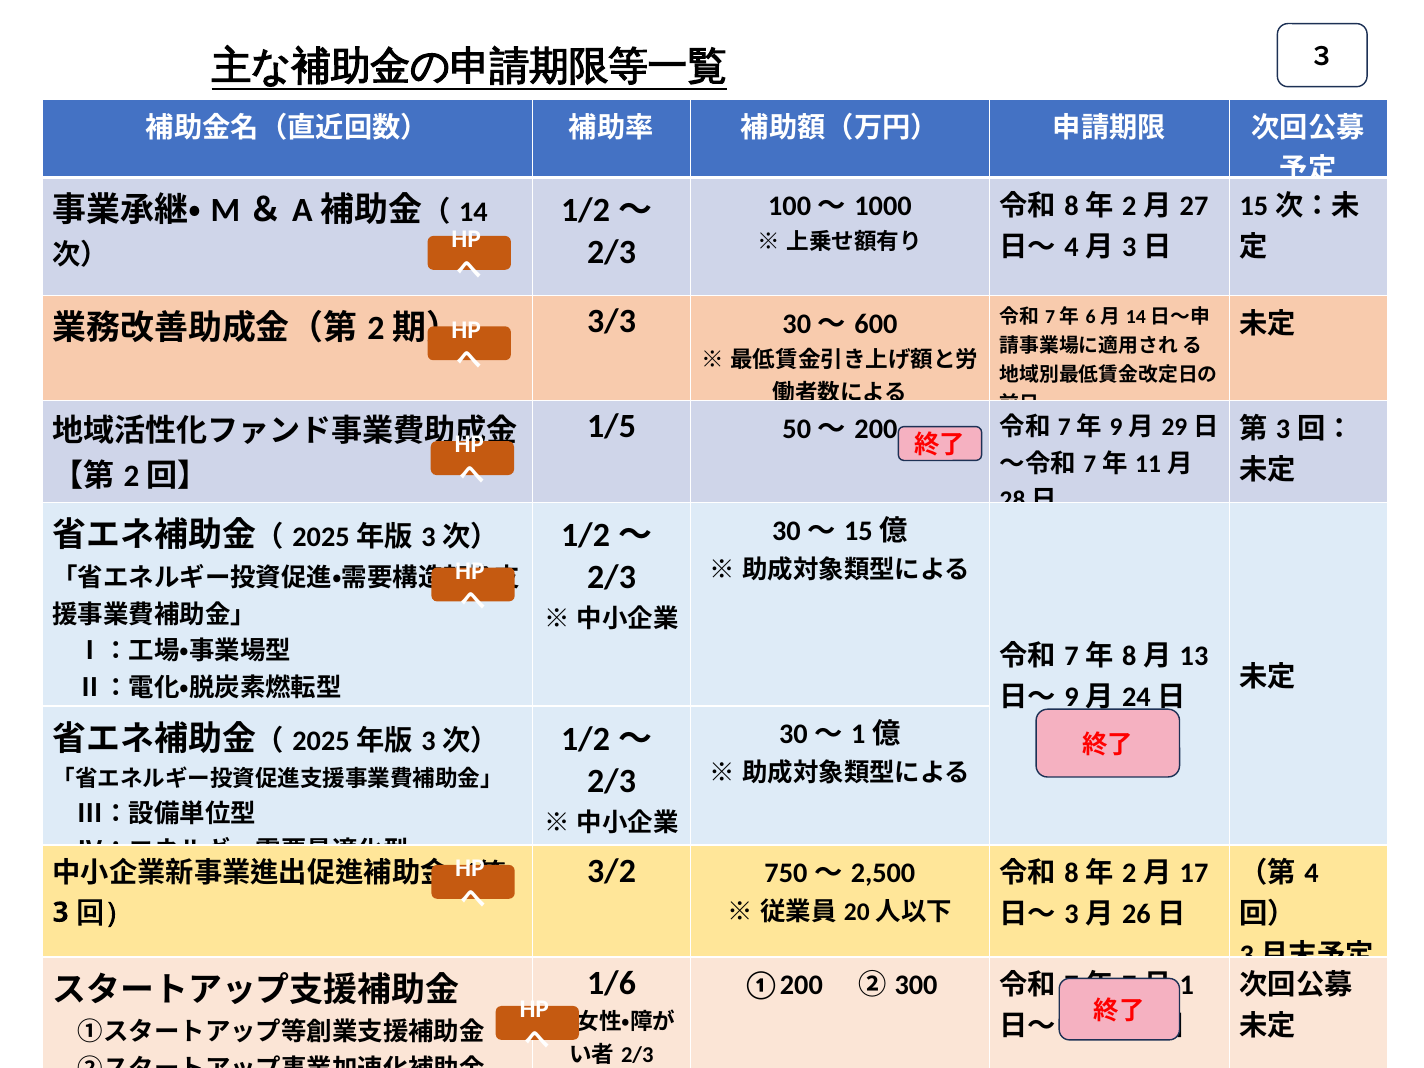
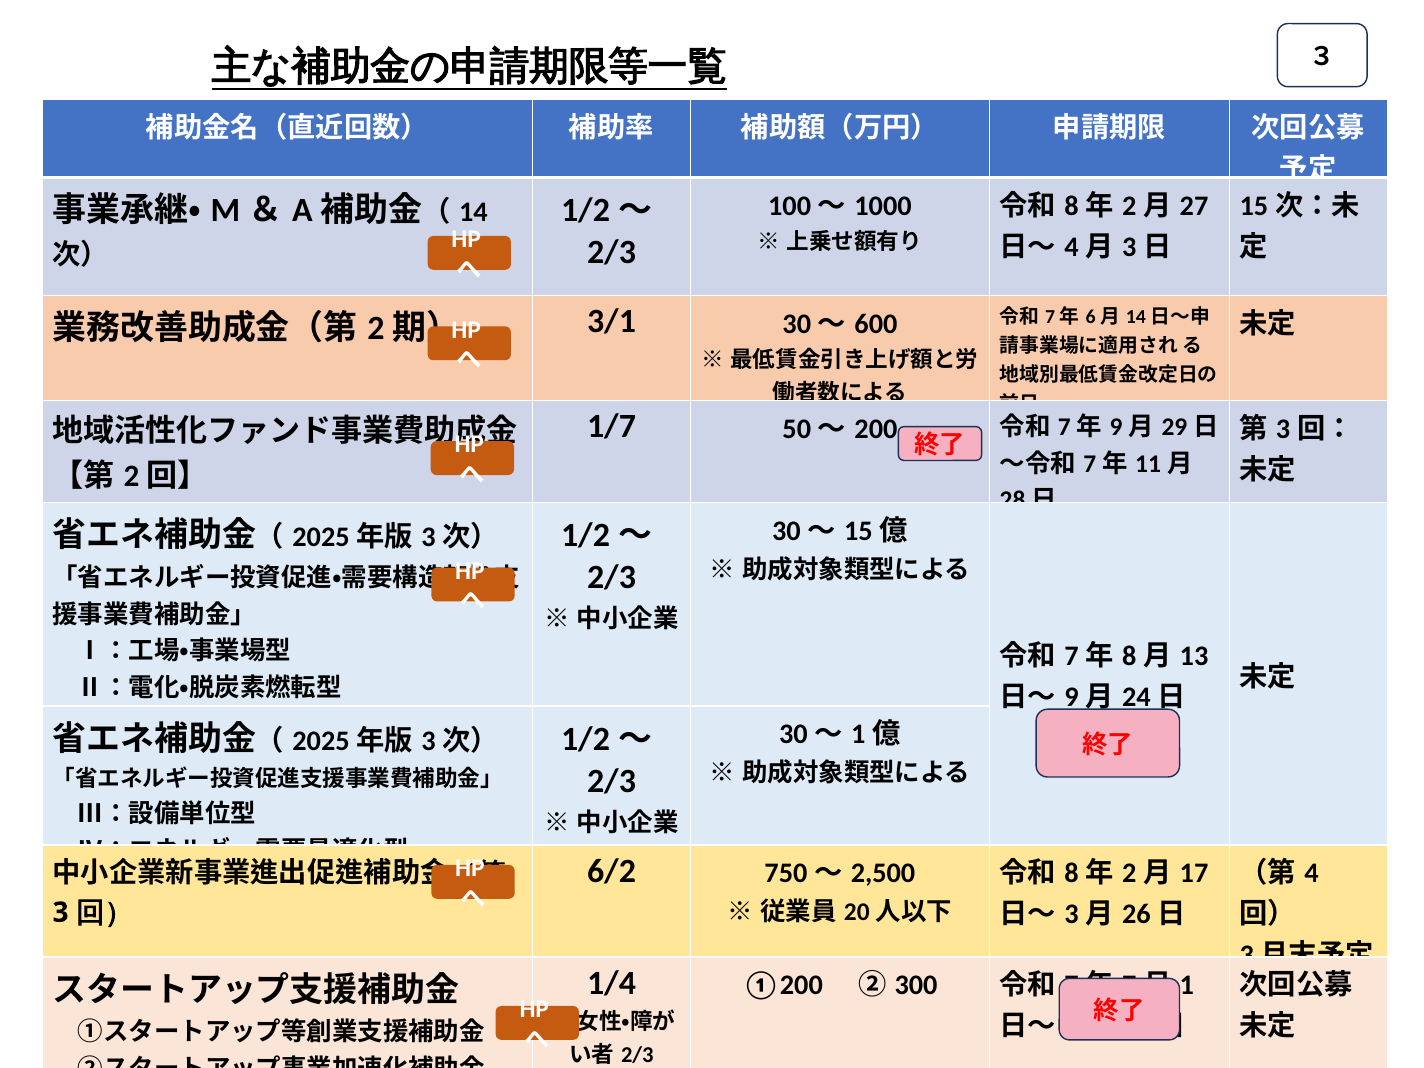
3/3: 3/3 -> 3/1
1/5: 1/5 -> 1/7
3/2: 3/2 -> 6/2
1/6: 1/6 -> 1/4
